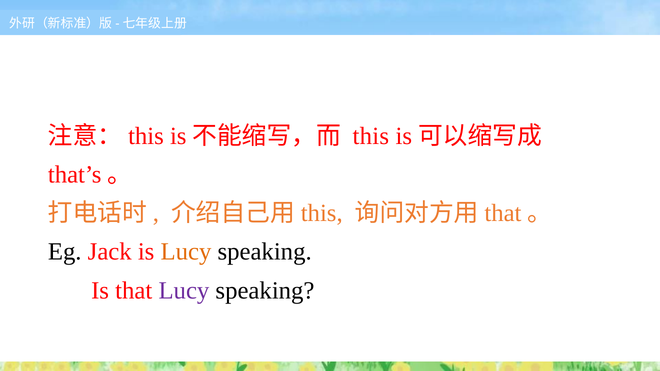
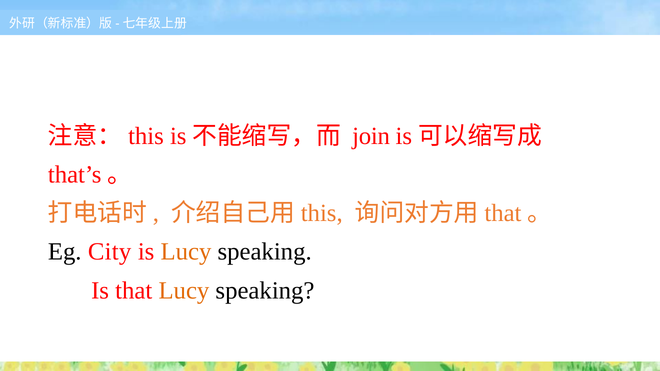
this: this -> join
Jack: Jack -> City
Lucy at (184, 291) colour: purple -> orange
